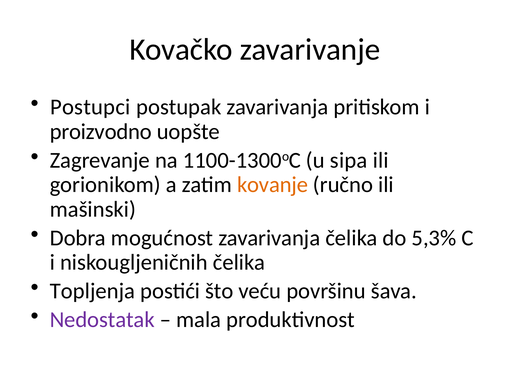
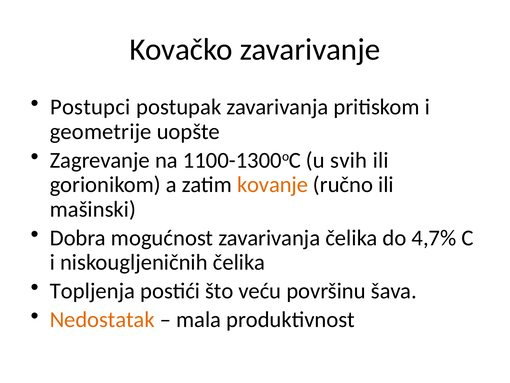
proizvodno: proizvodno -> geometrije
sipa: sipa -> svih
5,3%: 5,3% -> 4,7%
Nedostatak colour: purple -> orange
